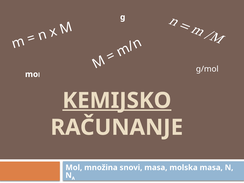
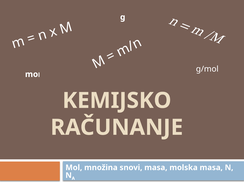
KEMIJSKO underline: present -> none
